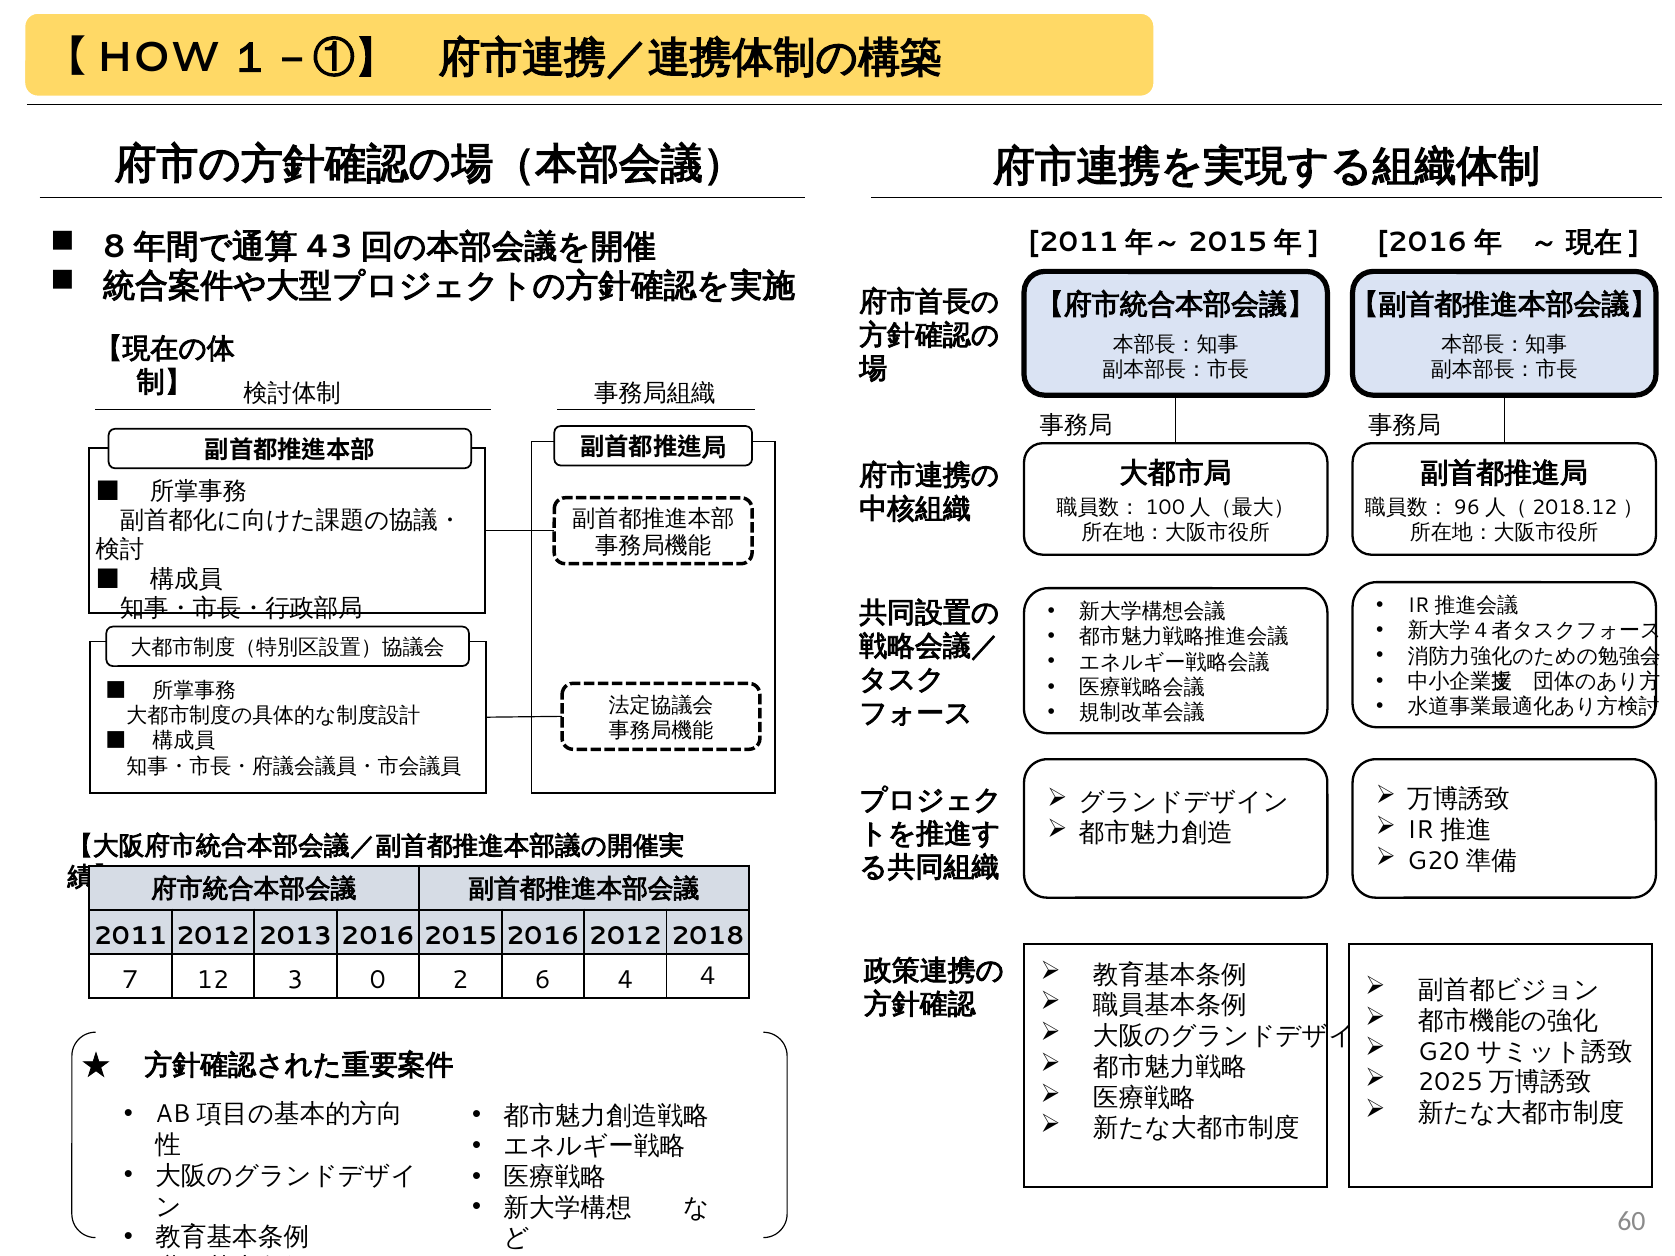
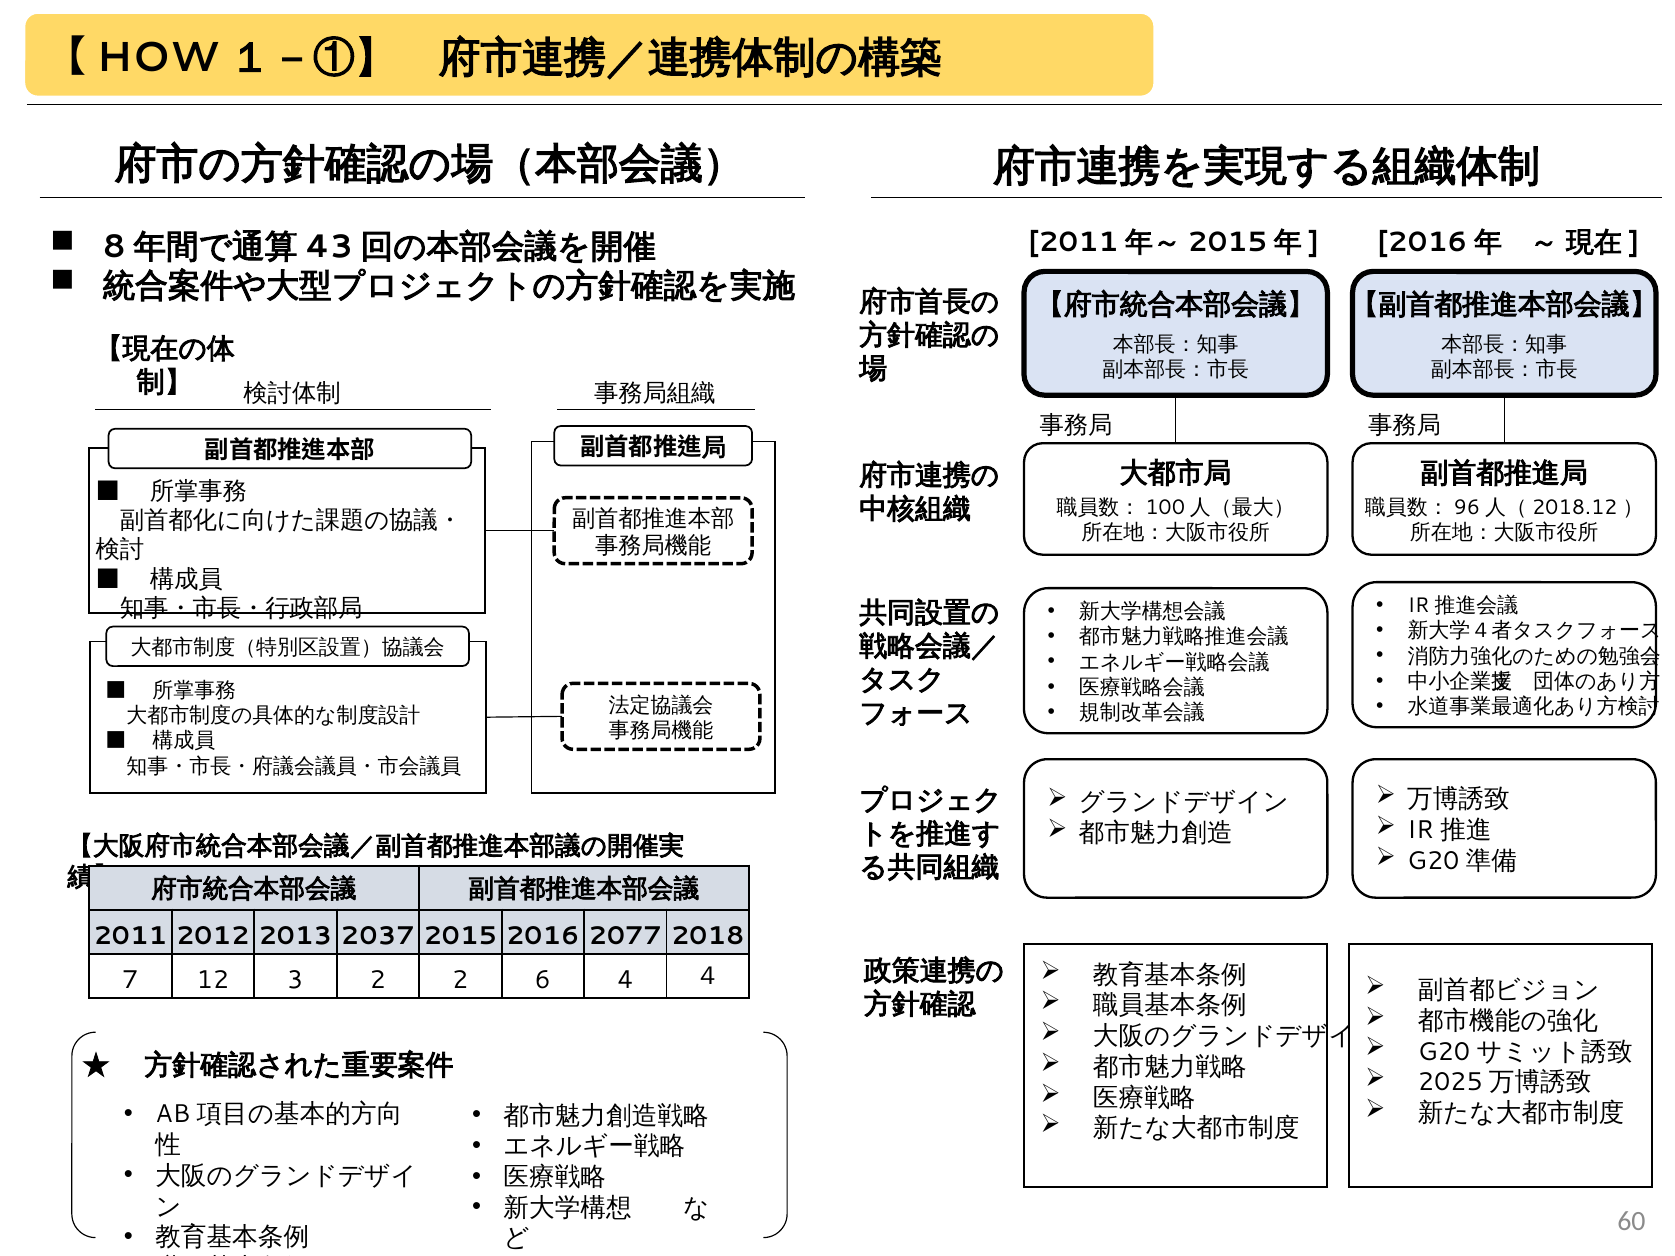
2013 2016: 2016 -> 2037
2016 2012: 2012 -> 2077
3 0: 0 -> 2
